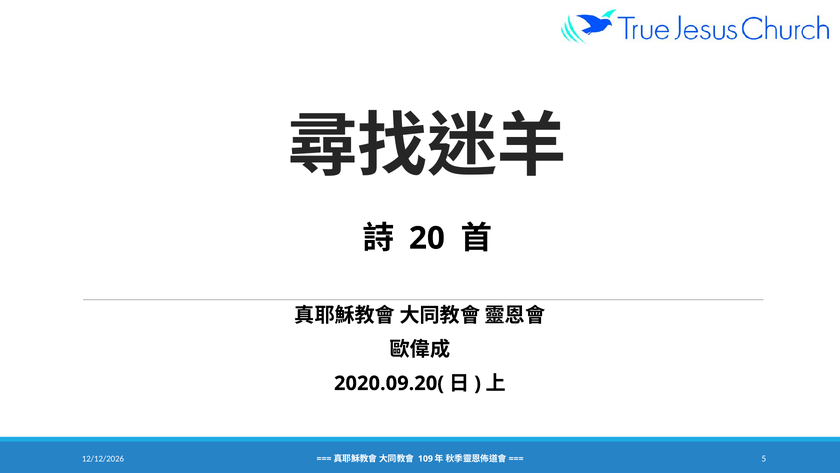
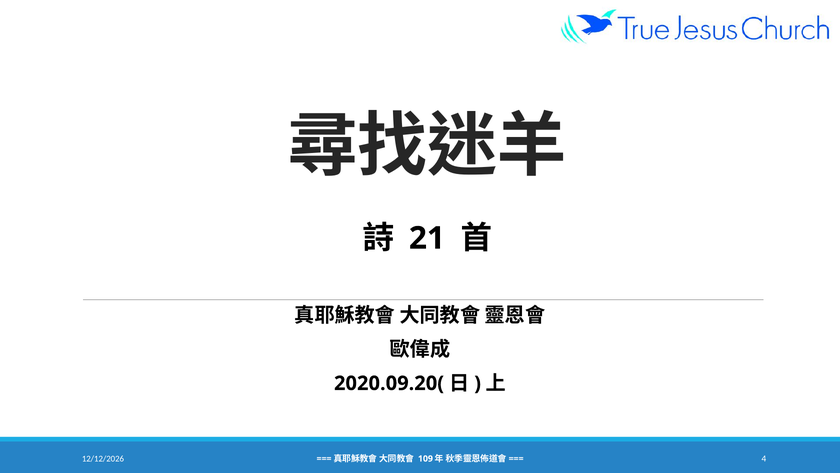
20: 20 -> 21
5: 5 -> 4
